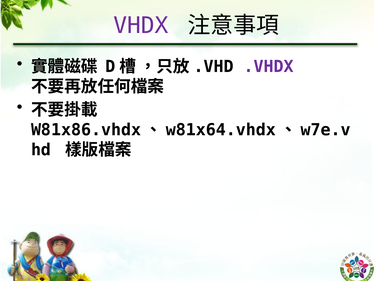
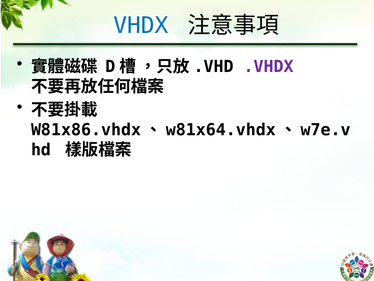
VHDX colour: purple -> blue
